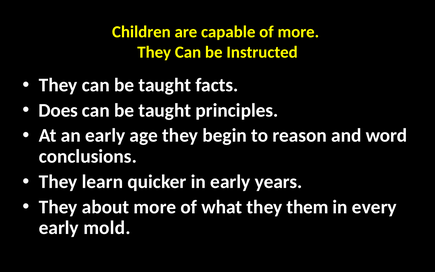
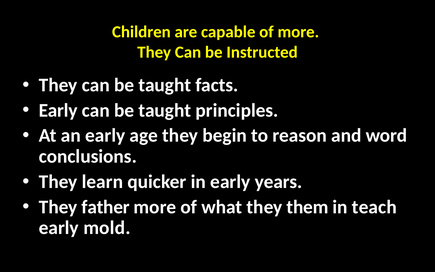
Does at (58, 110): Does -> Early
about: about -> father
every: every -> teach
